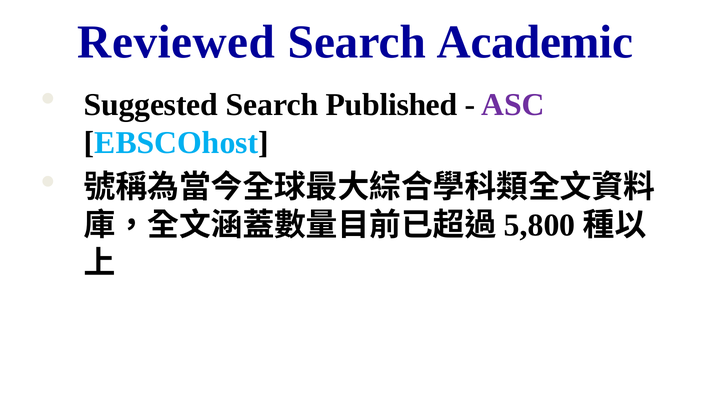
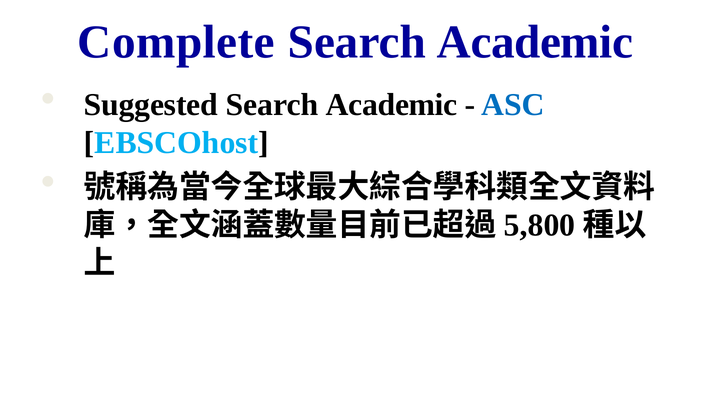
Reviewed: Reviewed -> Complete
Published at (392, 105): Published -> Academic
ASC colour: purple -> blue
